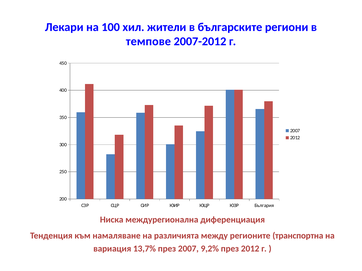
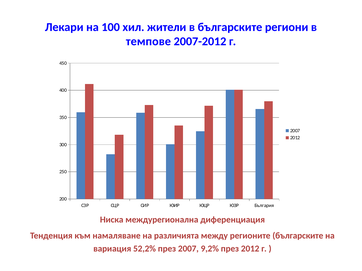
регионите транспортна: транспортна -> българските
13,7%: 13,7% -> 52,2%
